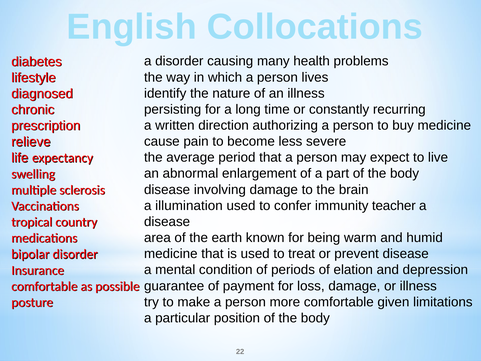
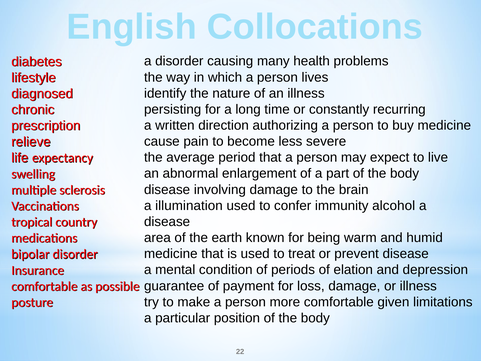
teacher: teacher -> alcohol
